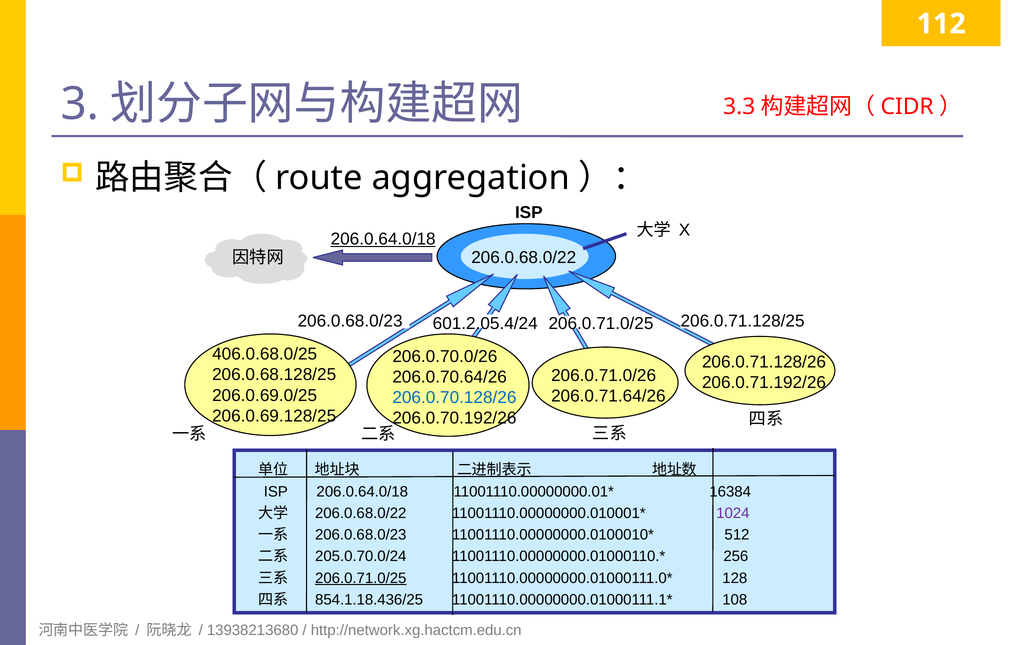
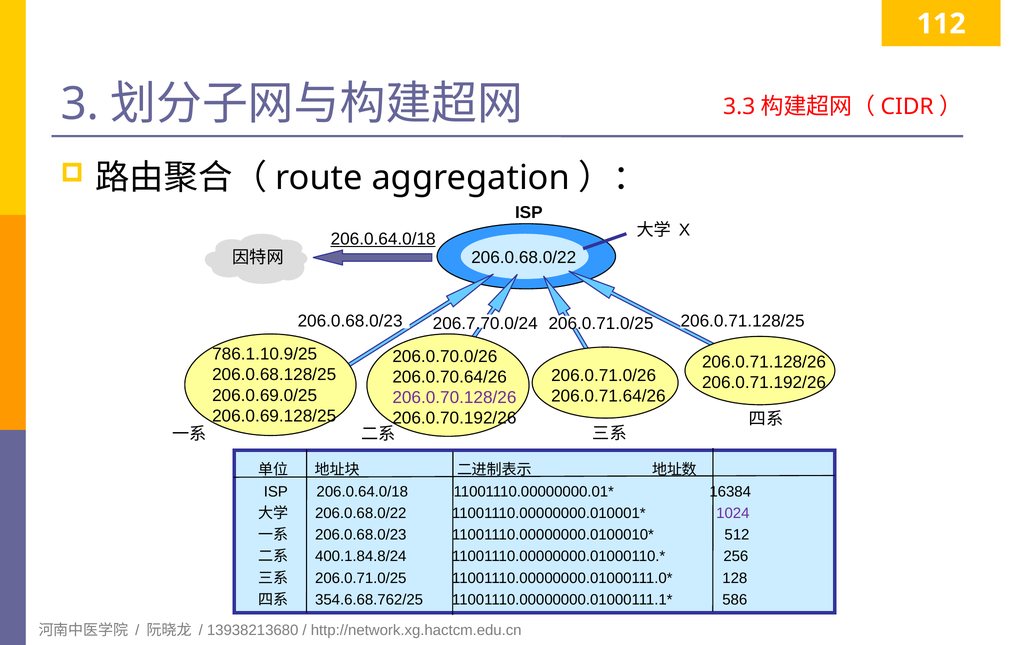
601.2.05.4/24: 601.2.05.4/24 -> 206.7.70.0/24
406.0.68.0/25: 406.0.68.0/25 -> 786.1.10.9/25
206.0.70.128/26 colour: blue -> purple
205.0.70.0/24: 205.0.70.0/24 -> 400.1.84.8/24
206.0.71.0/25 at (361, 578) underline: present -> none
854.1.18.436/25: 854.1.18.436/25 -> 354.6.68.762/25
108: 108 -> 586
